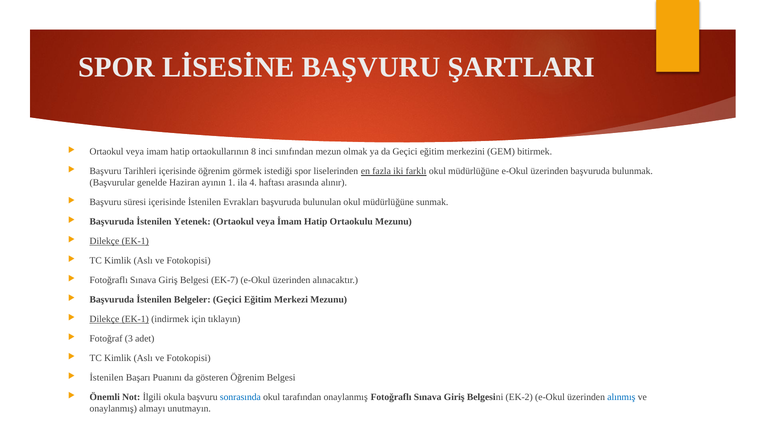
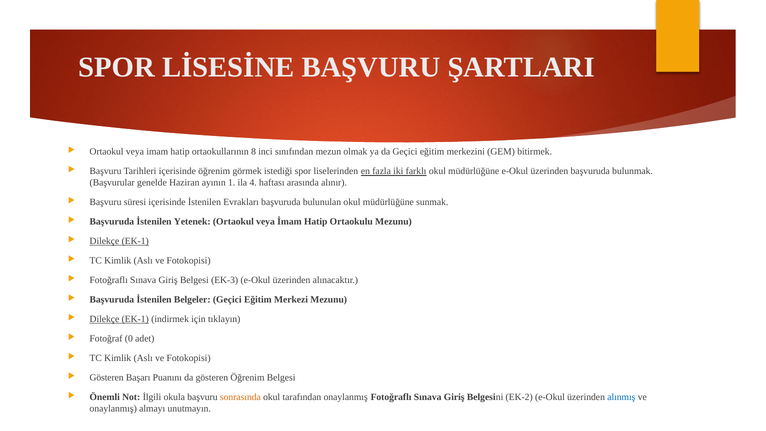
EK-7: EK-7 -> EK-3
3: 3 -> 0
İstenilen at (107, 377): İstenilen -> Gösteren
sonrasında colour: blue -> orange
